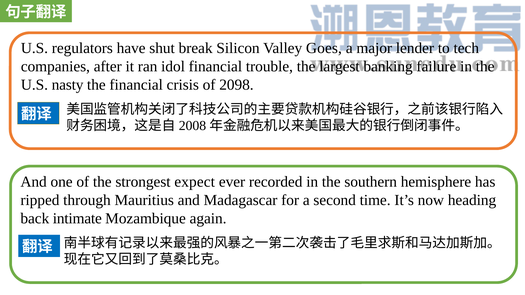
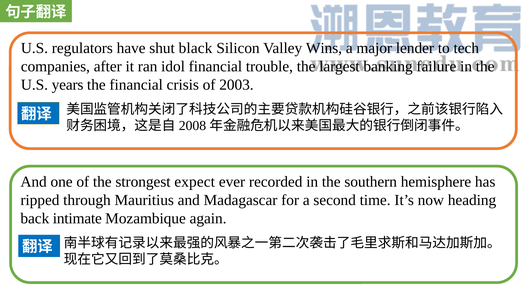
break: break -> black
Goes: Goes -> Wins
nasty: nasty -> years
2098: 2098 -> 2003
